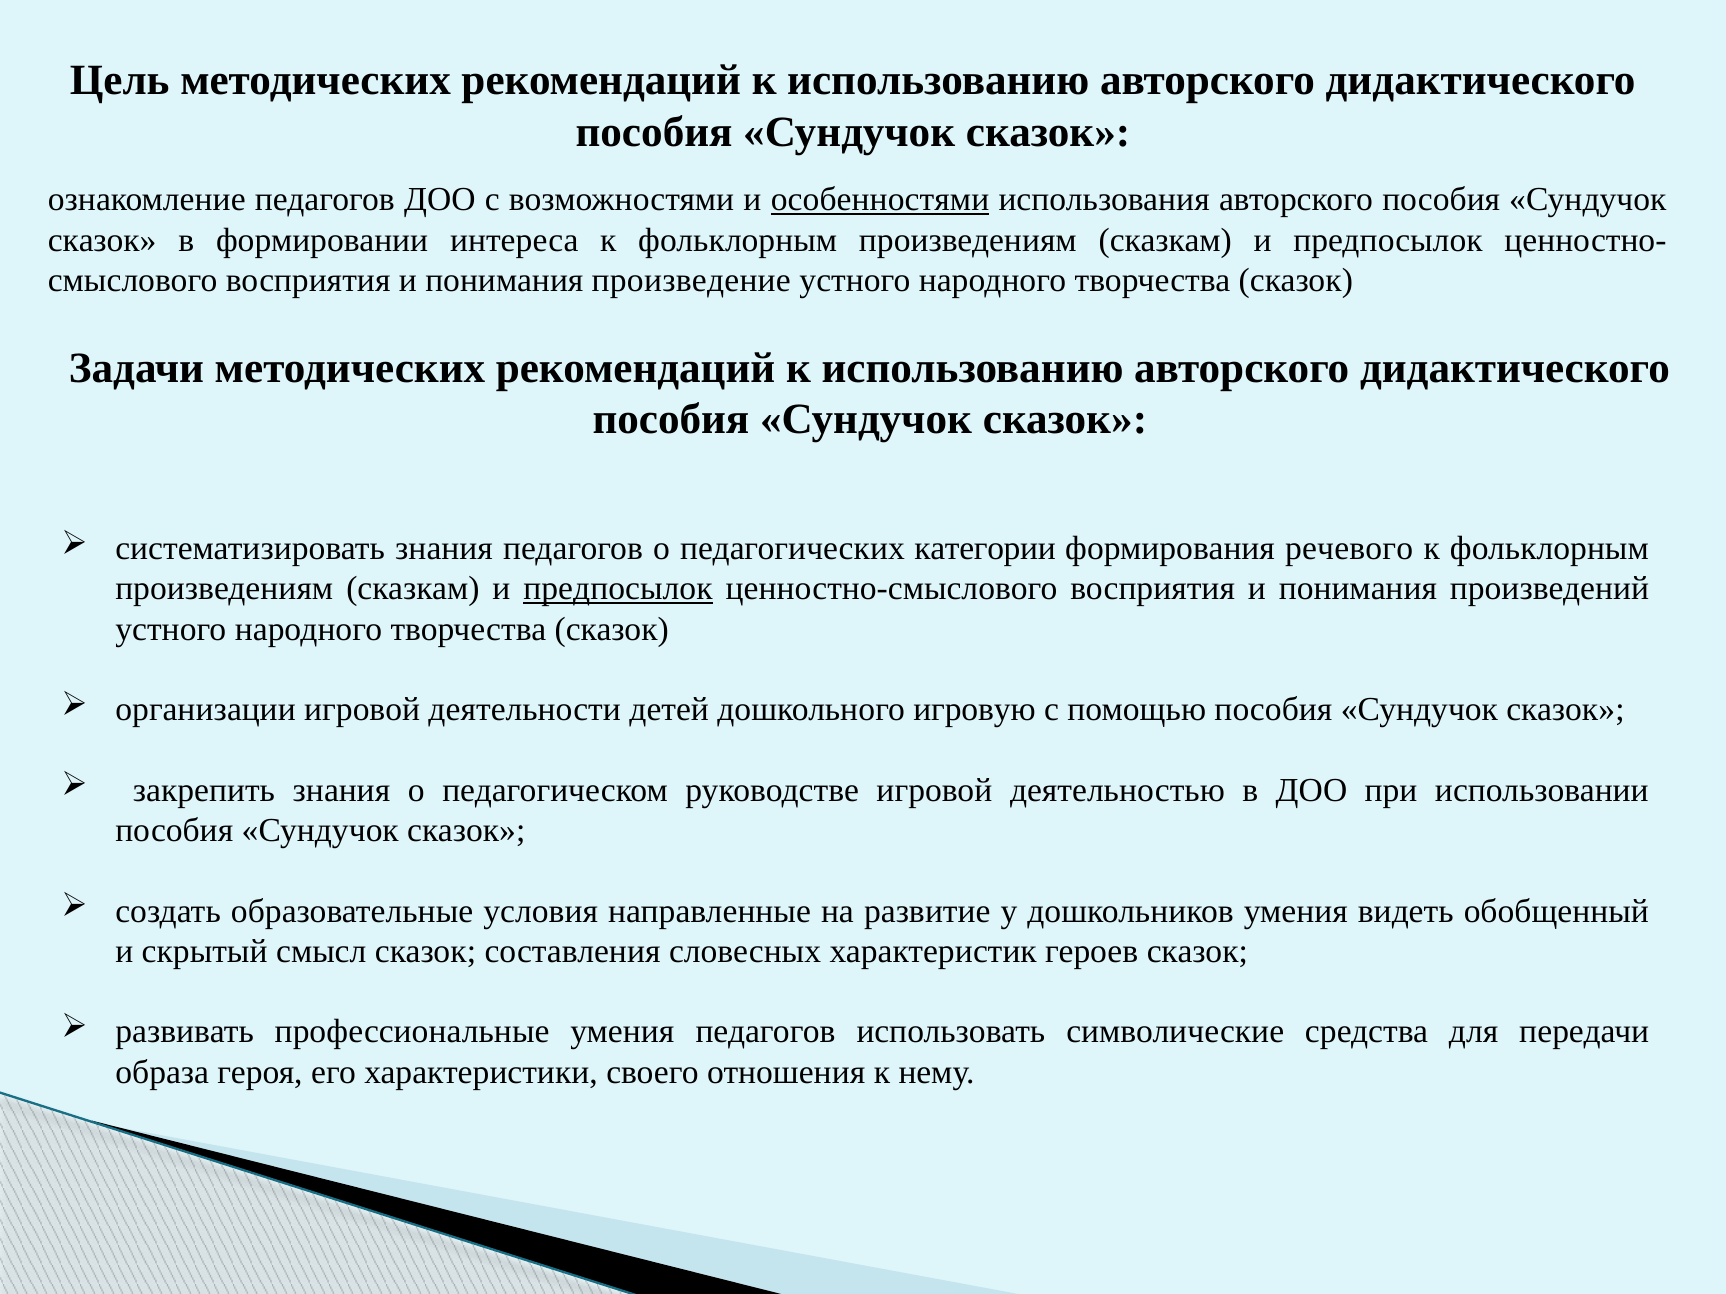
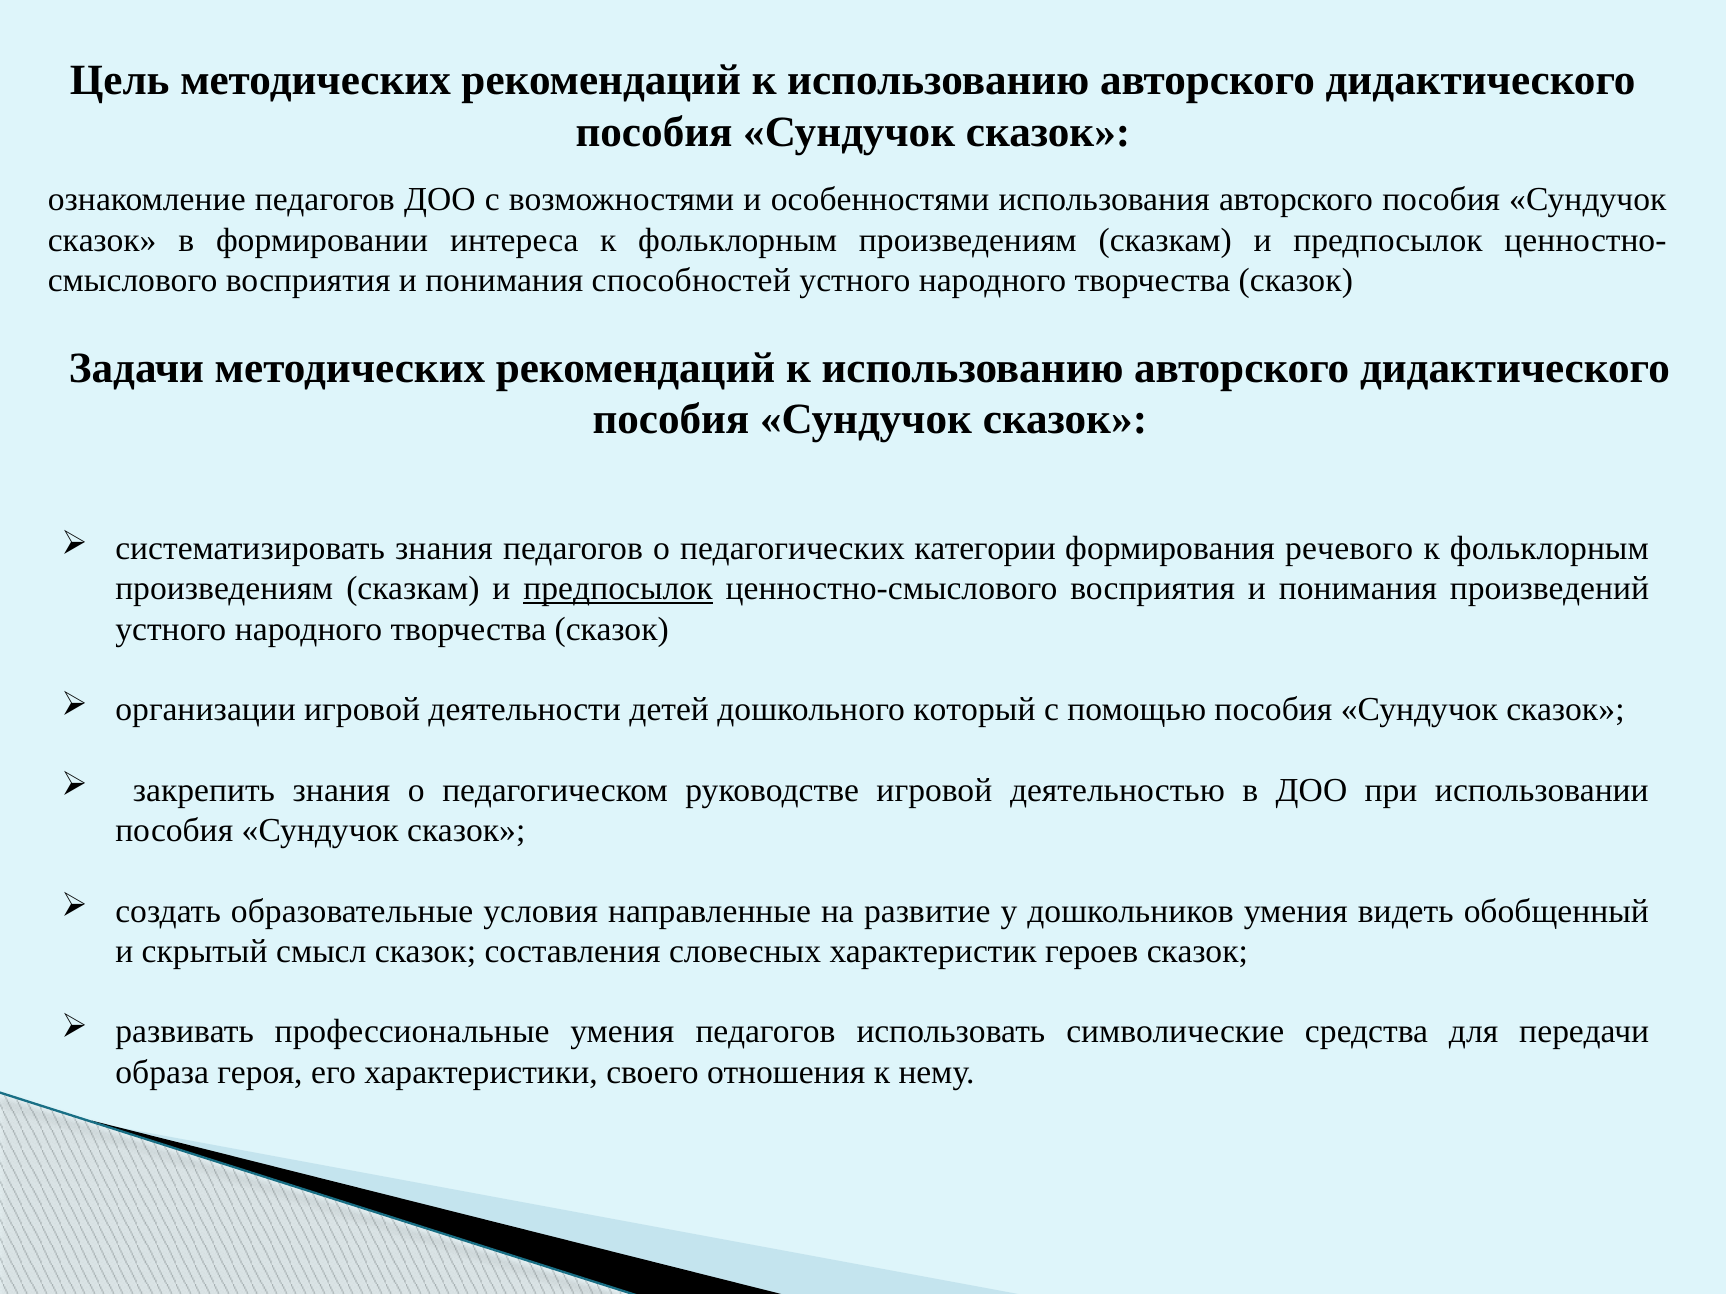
особенностями underline: present -> none
произведение: произведение -> способностей
игровую: игровую -> который
